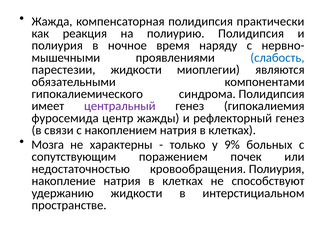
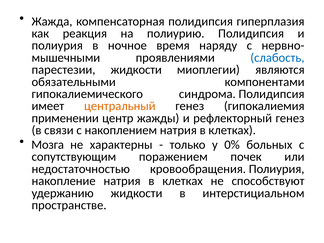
практически: практически -> гиперплазия
центральный colour: purple -> orange
фуросемида: фуросемида -> применении
9%: 9% -> 0%
